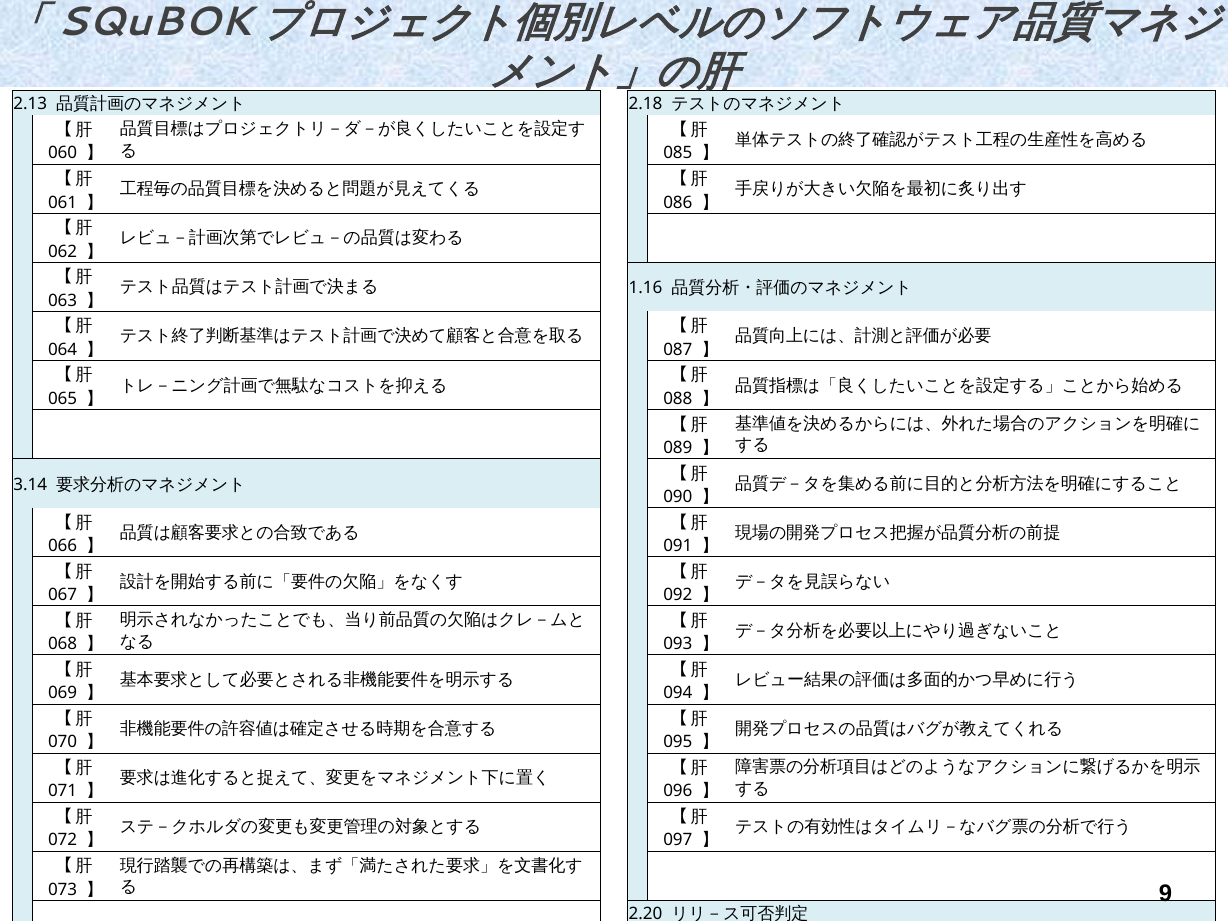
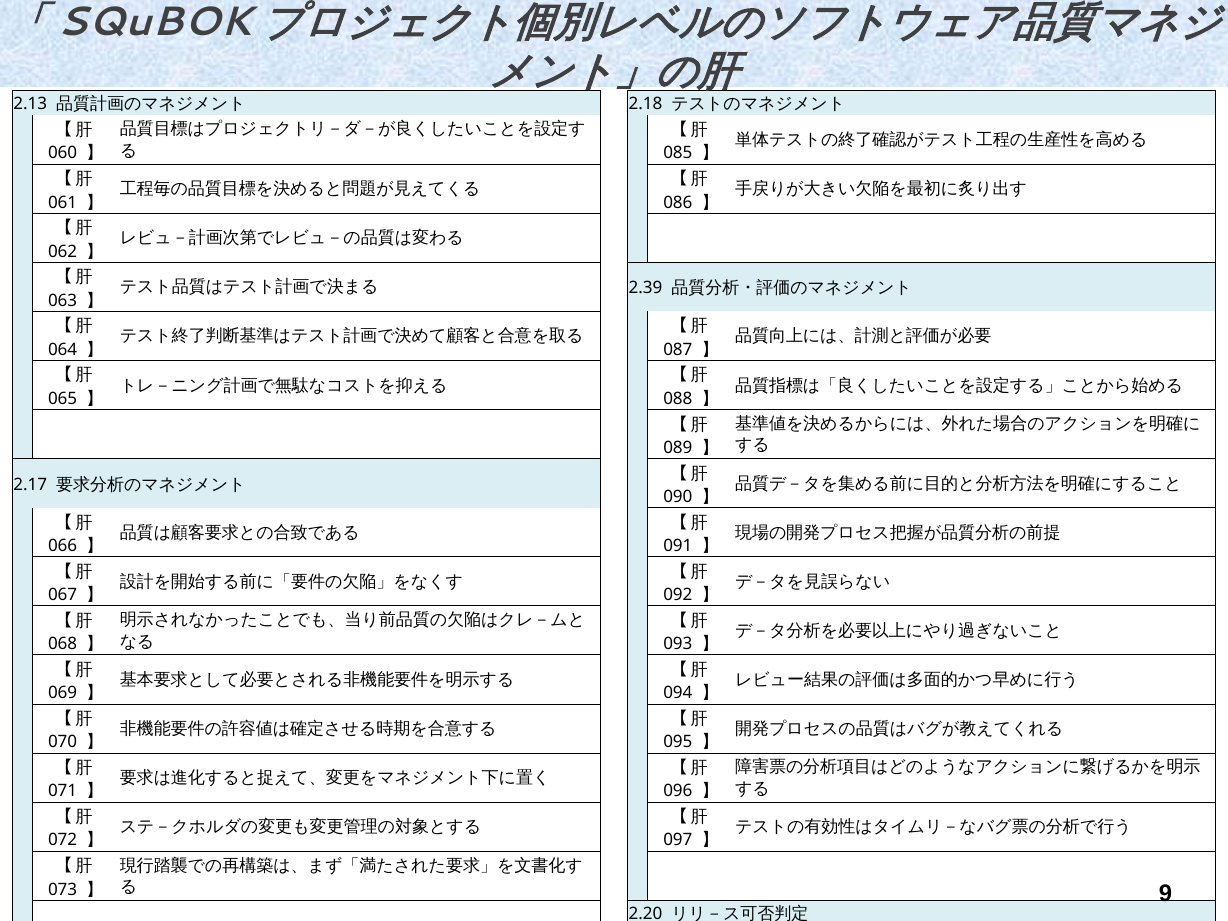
1.16: 1.16 -> 2.39
3.14 at (30, 484): 3.14 -> 2.17
